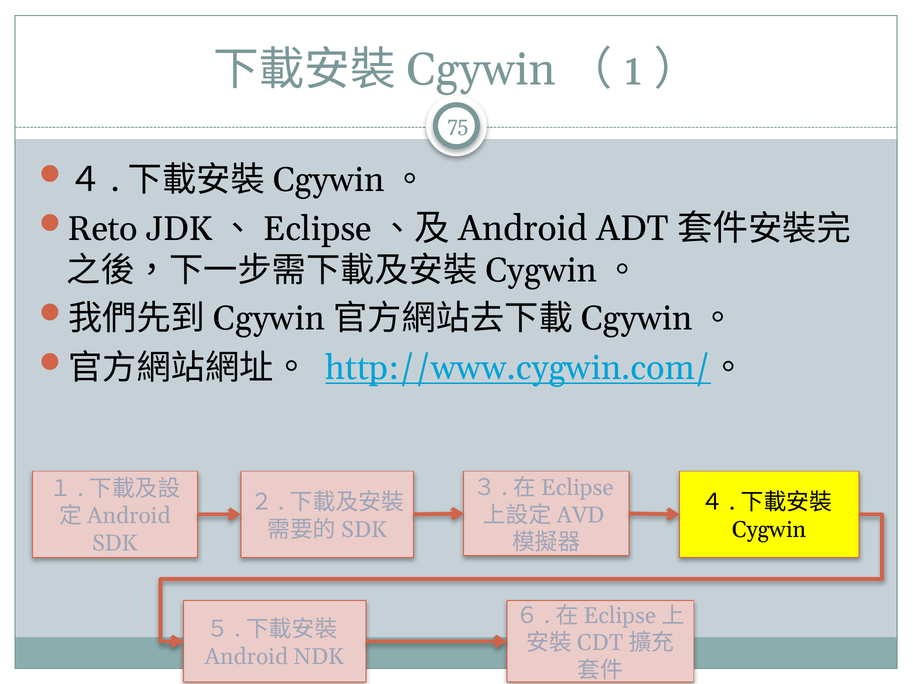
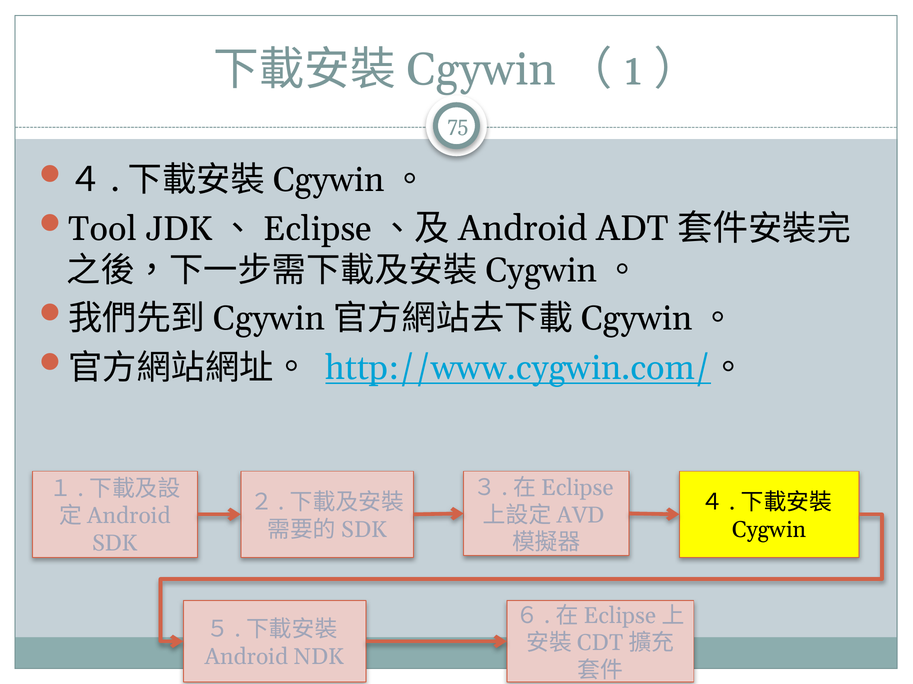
Reto: Reto -> Tool
